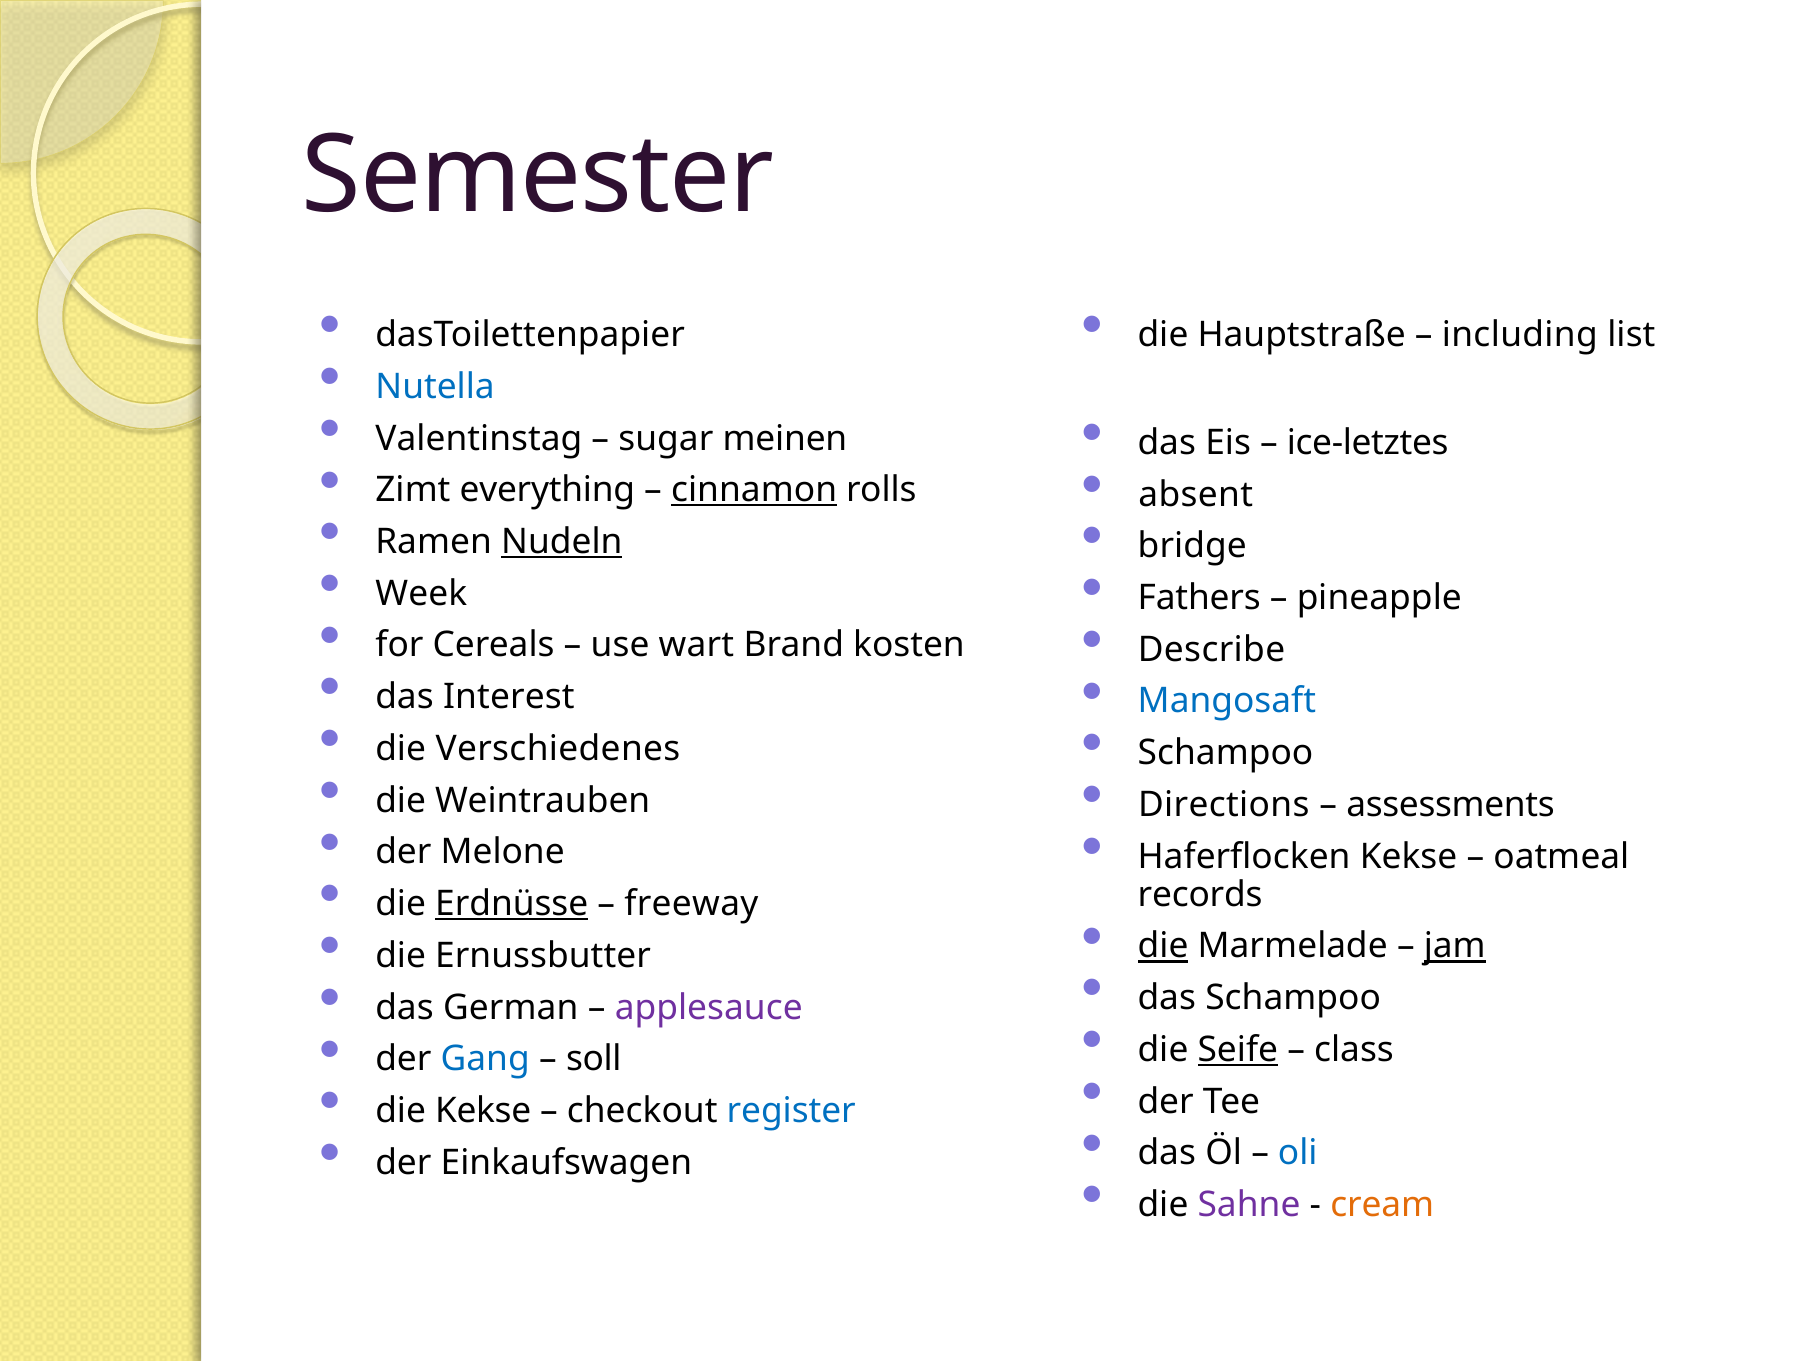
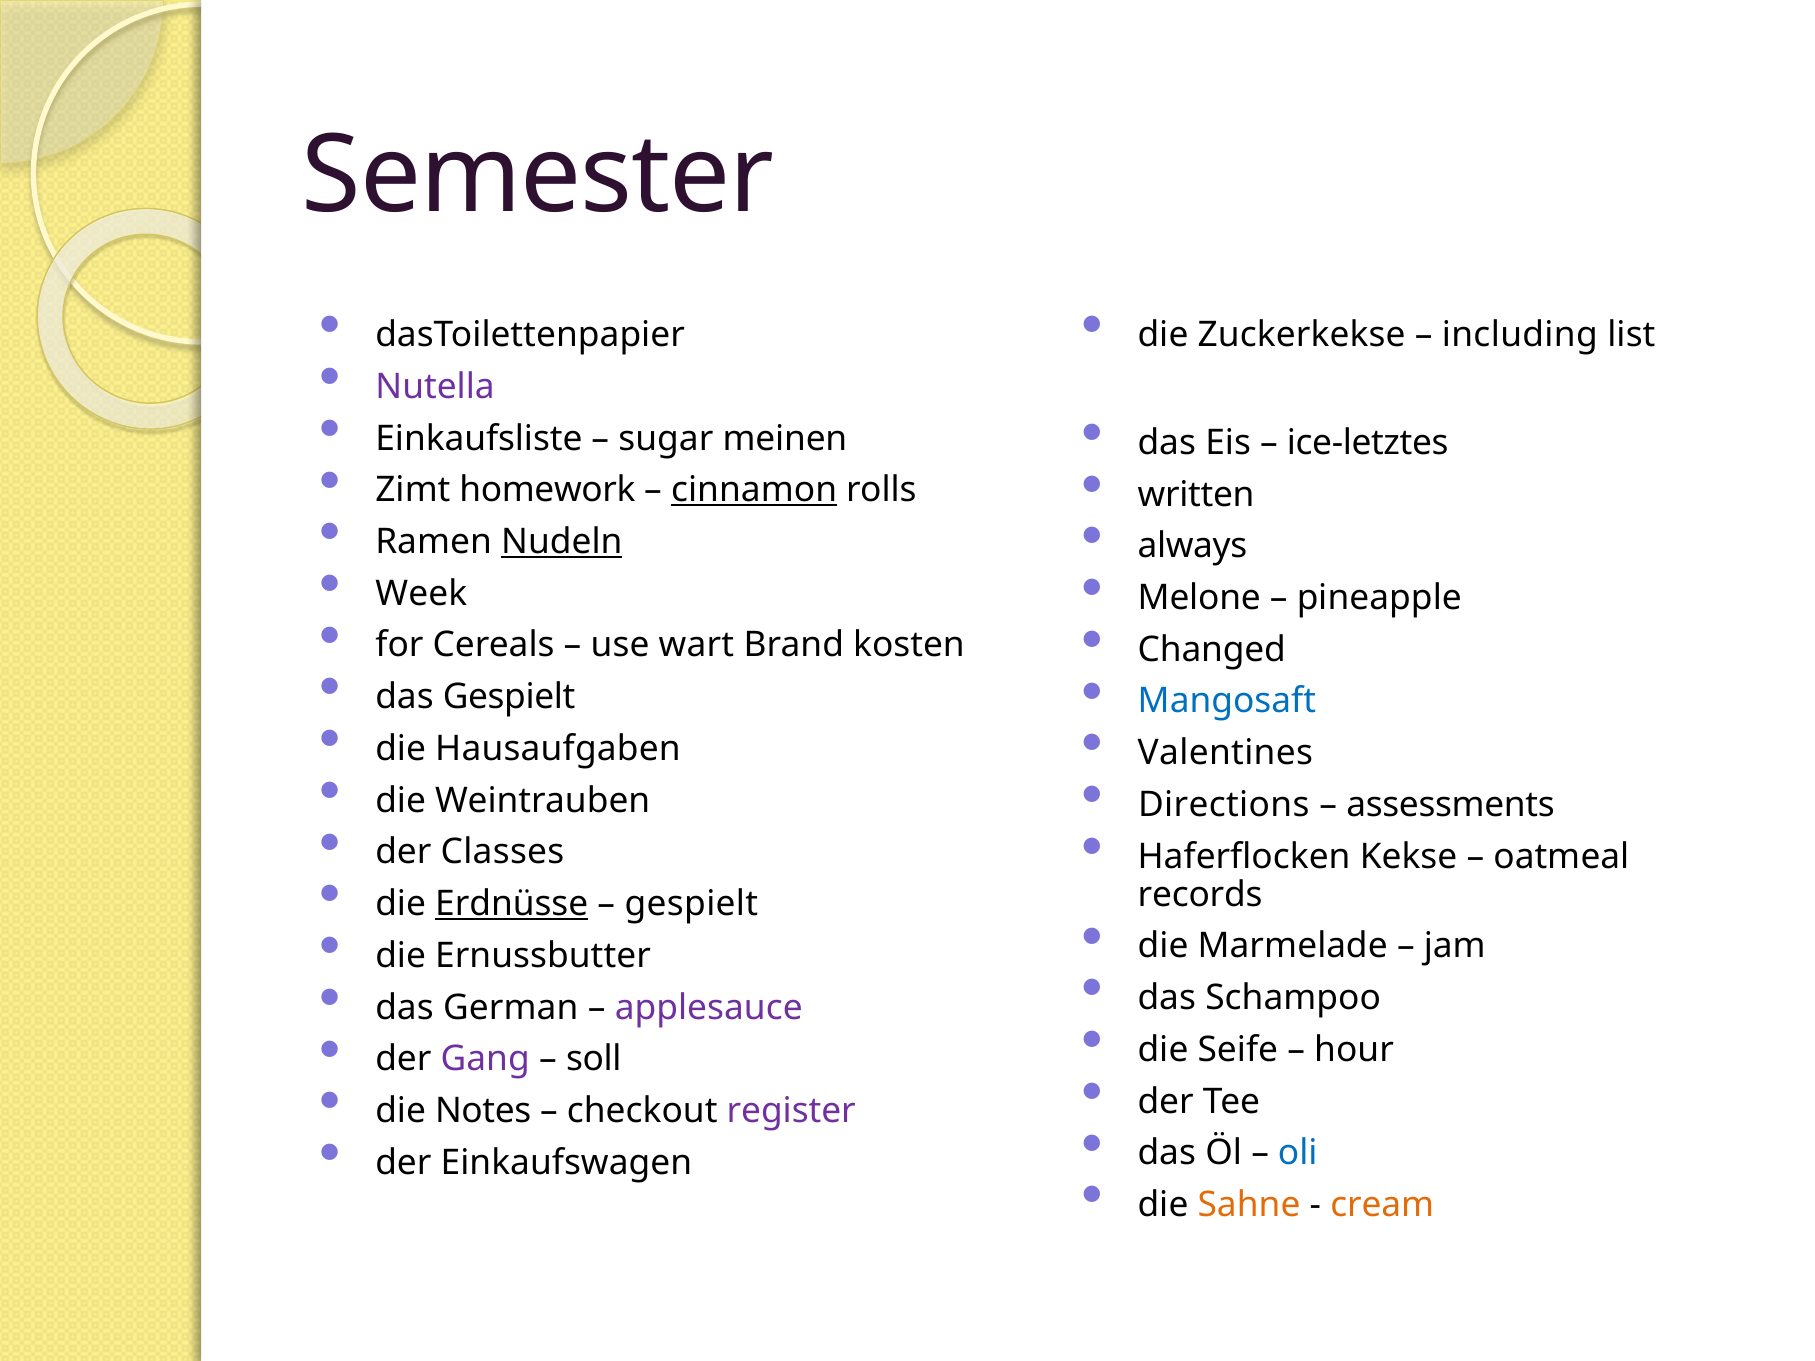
Hauptstraße: Hauptstraße -> Zuckerkekse
Nutella colour: blue -> purple
Valentinstag: Valentinstag -> Einkaufsliste
everything: everything -> homework
absent: absent -> written
bridge: bridge -> always
Fathers: Fathers -> Melone
Describe: Describe -> Changed
das Interest: Interest -> Gespielt
Verschiedenes: Verschiedenes -> Hausaufgaben
Schampoo at (1226, 753): Schampoo -> Valentines
Melone: Melone -> Classes
freeway at (691, 904): freeway -> gespielt
die at (1163, 947) underline: present -> none
jam underline: present -> none
Seife underline: present -> none
class: class -> hour
Gang colour: blue -> purple
die Kekse: Kekse -> Notes
register colour: blue -> purple
Sahne colour: purple -> orange
